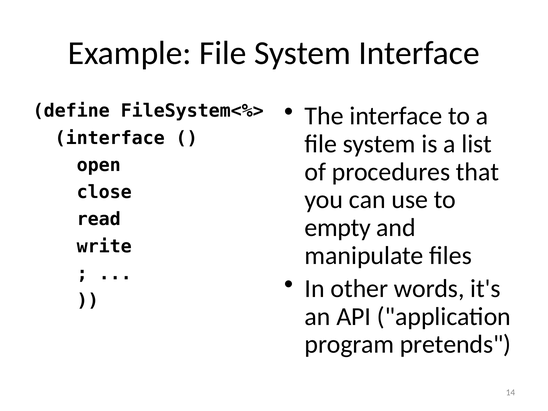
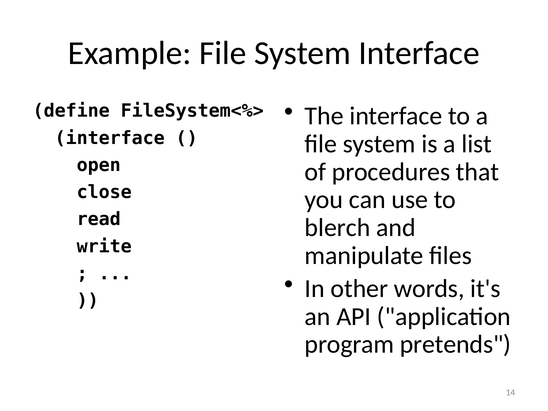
empty: empty -> blerch
